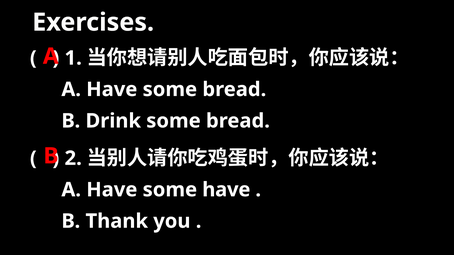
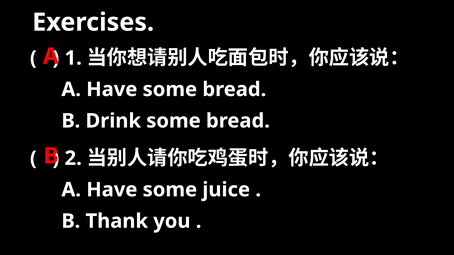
some have: have -> juice
